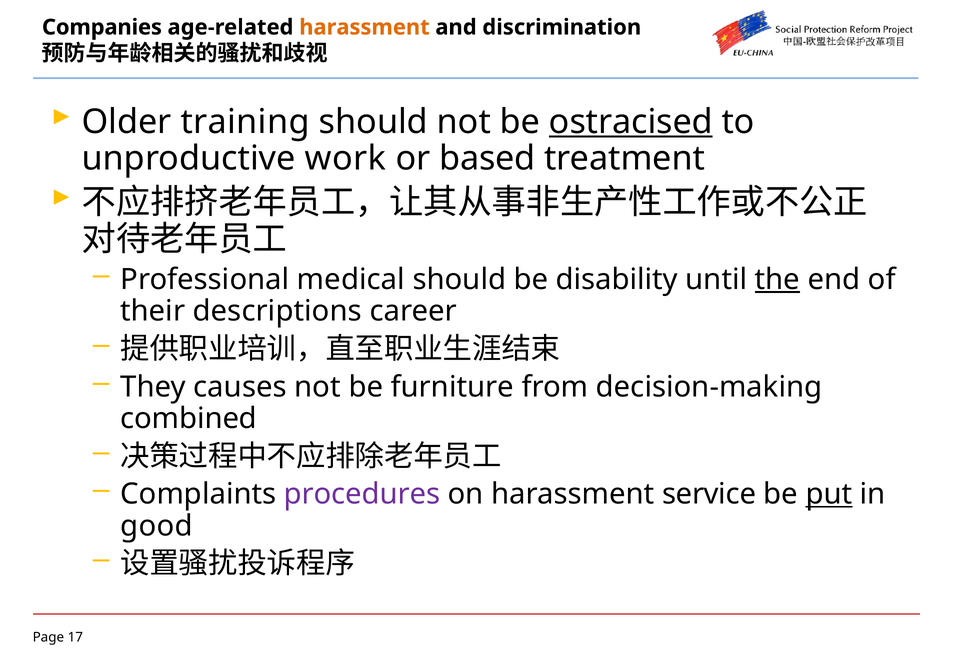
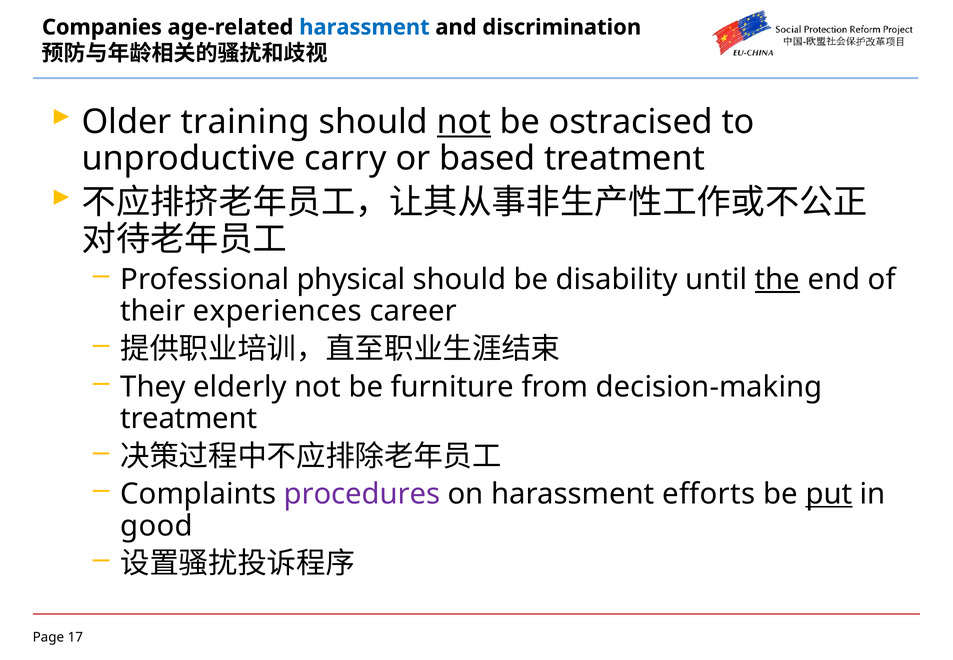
harassment at (364, 27) colour: orange -> blue
not at (464, 122) underline: none -> present
ostracised underline: present -> none
work: work -> carry
medical: medical -> physical
descriptions: descriptions -> experiences
causes: causes -> elderly
combined at (189, 418): combined -> treatment
service: service -> efforts
